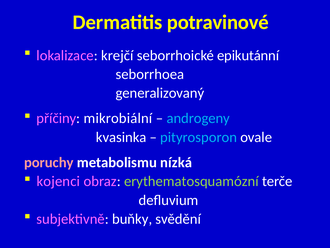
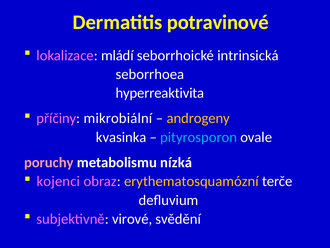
krejčí: krejčí -> mládí
epikutánní: epikutánní -> intrinsická
generalizovaný: generalizovaný -> hyperreaktivita
androgeny colour: light blue -> yellow
erythematosquamózní colour: light green -> yellow
buňky: buňky -> virové
